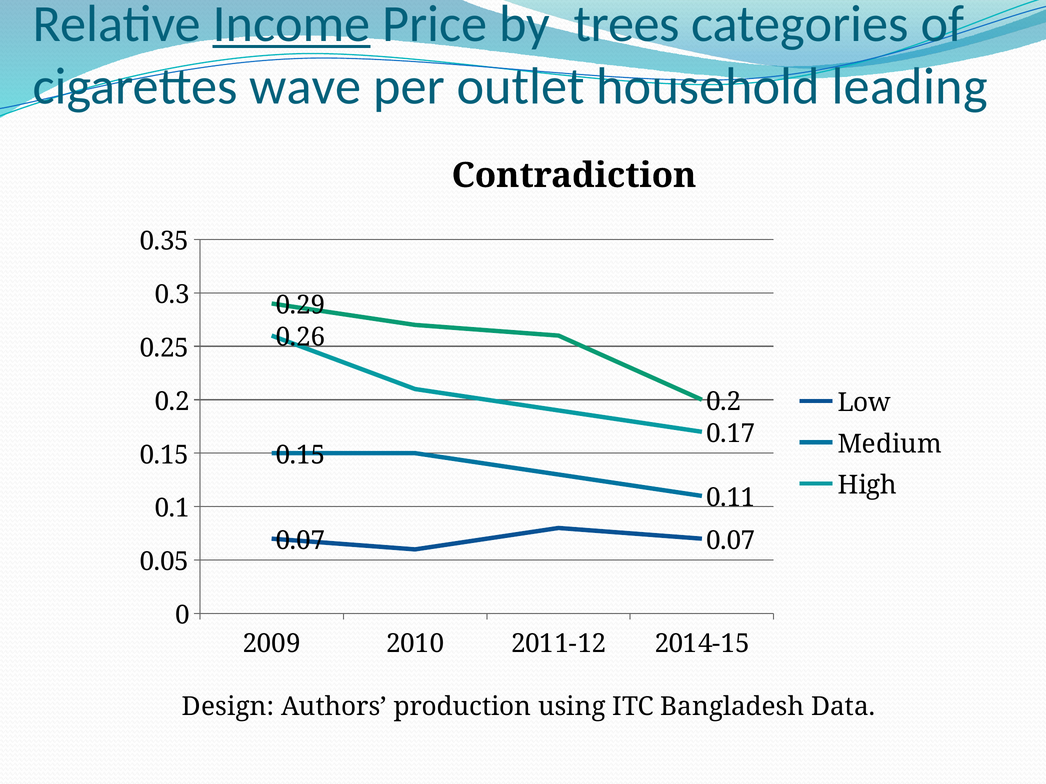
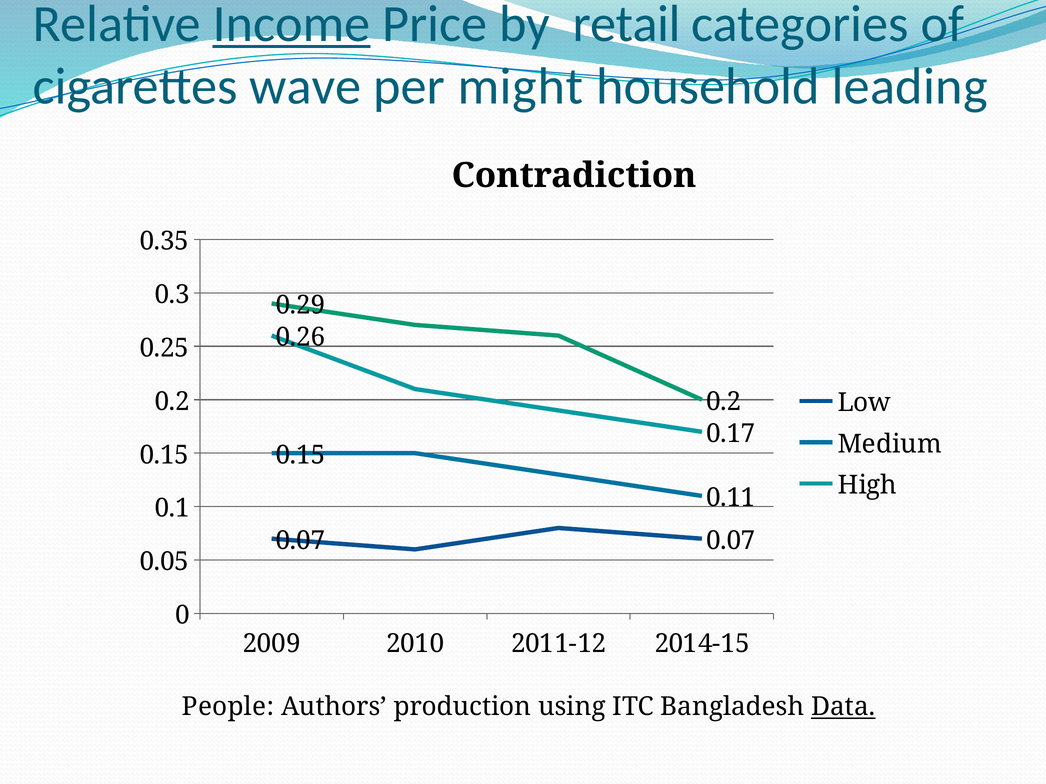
trees: trees -> retail
outlet: outlet -> might
Design: Design -> People
Data underline: none -> present
